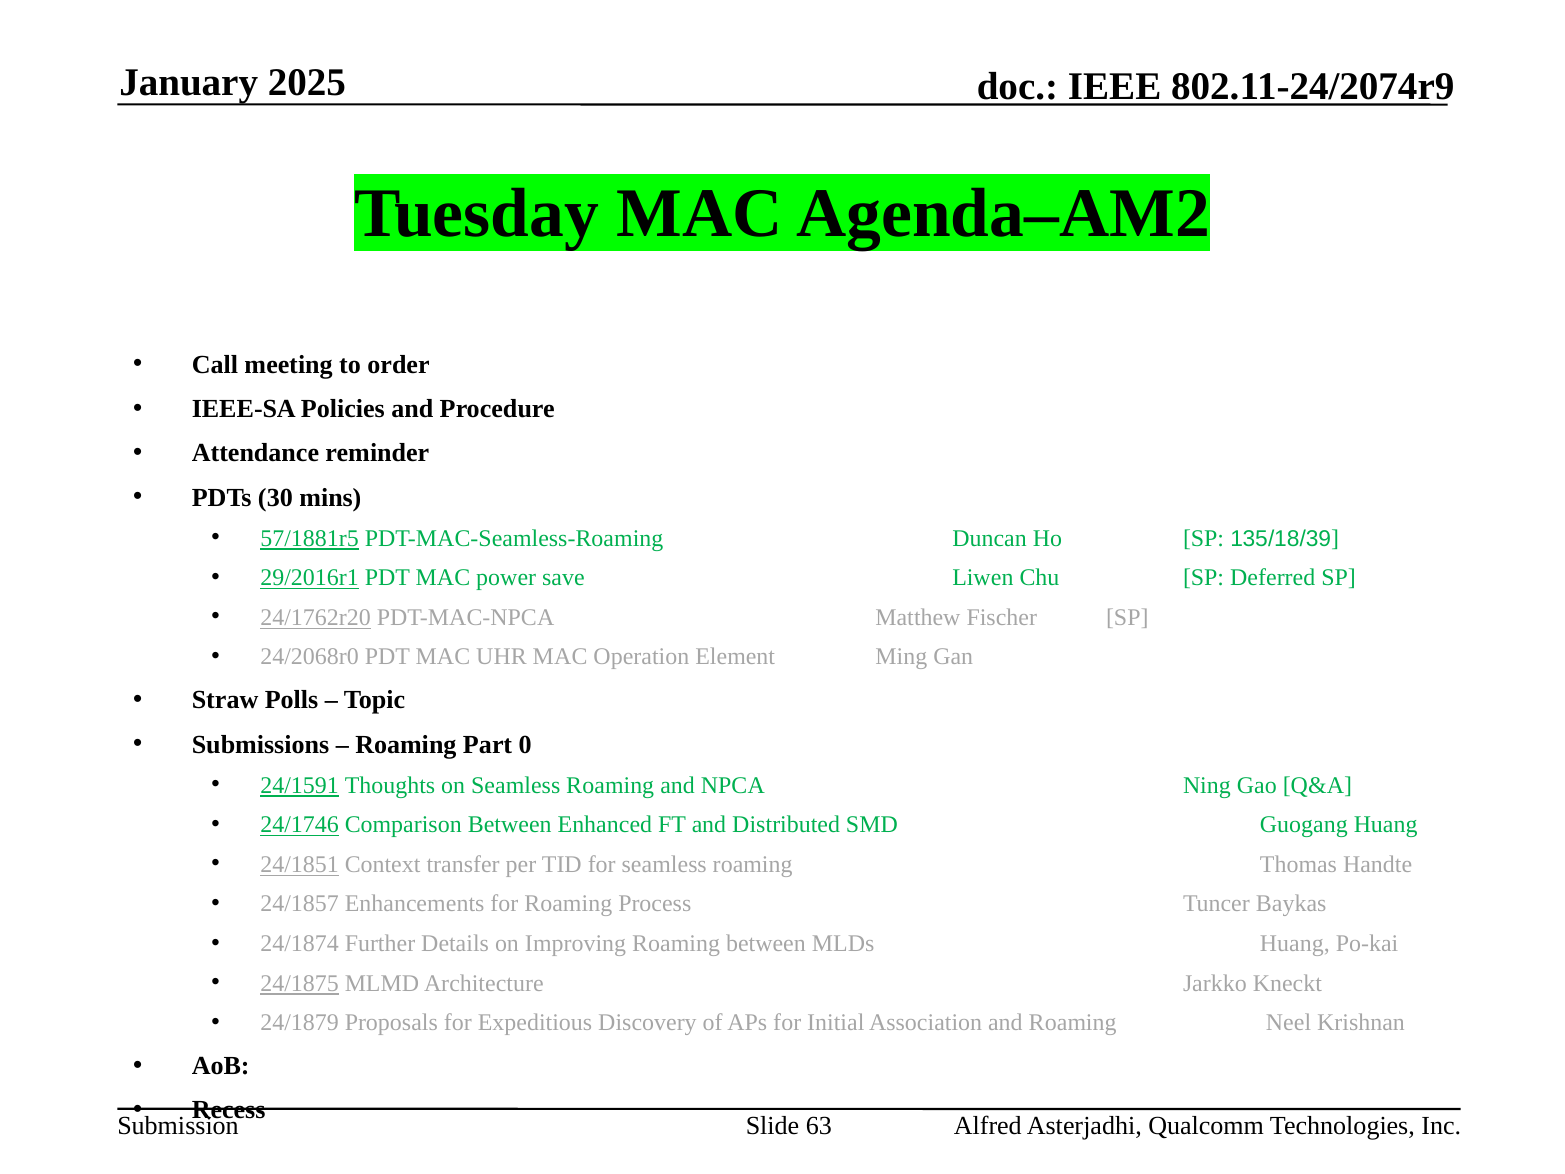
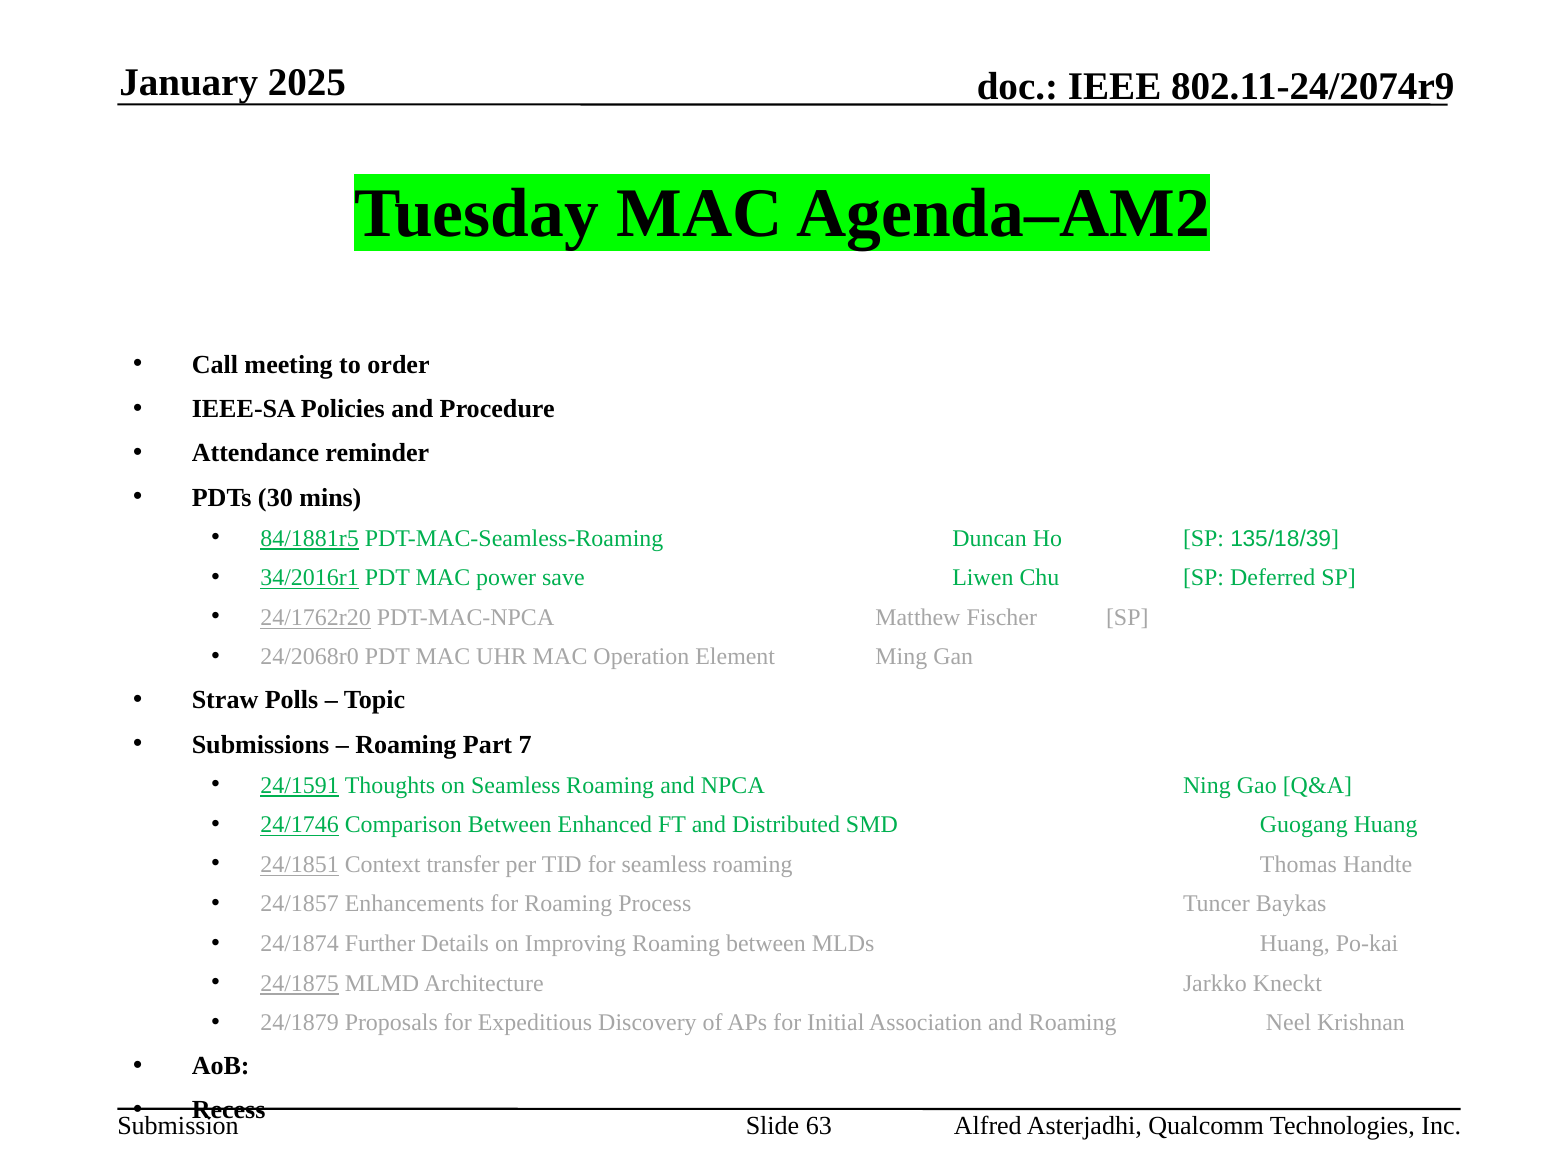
57/1881r5: 57/1881r5 -> 84/1881r5
29/2016r1: 29/2016r1 -> 34/2016r1
0: 0 -> 7
